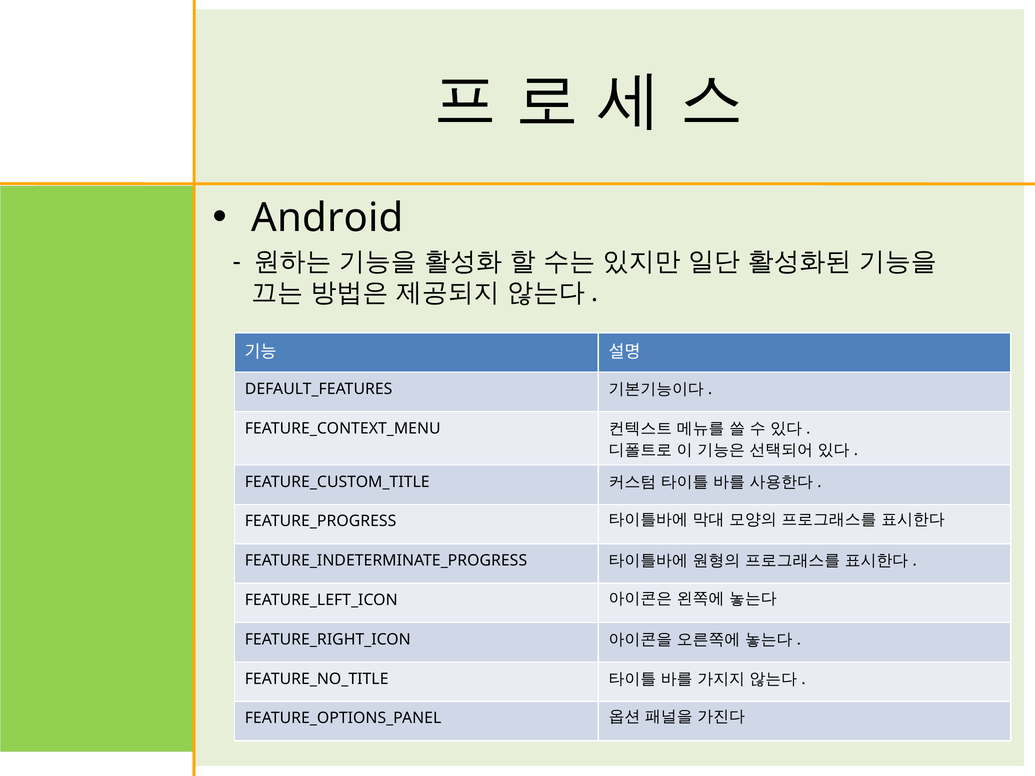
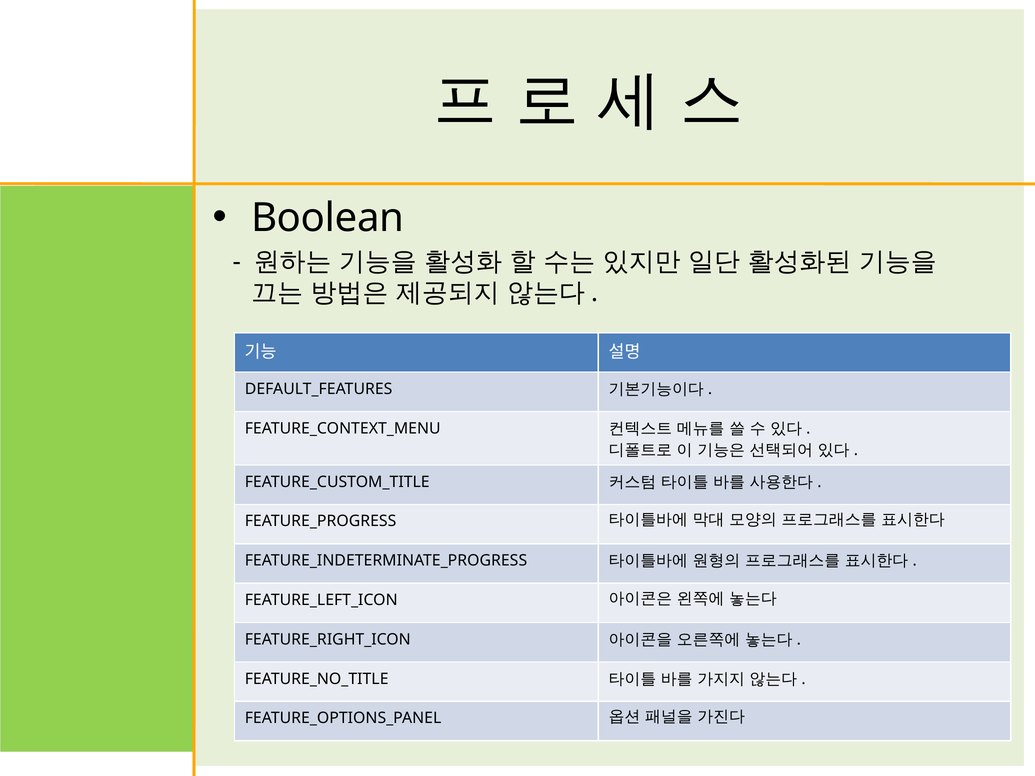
Android: Android -> Boolean
